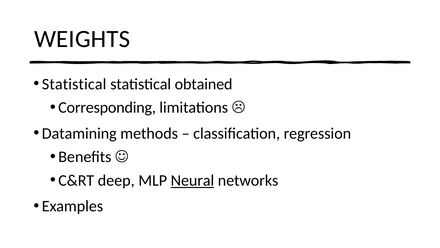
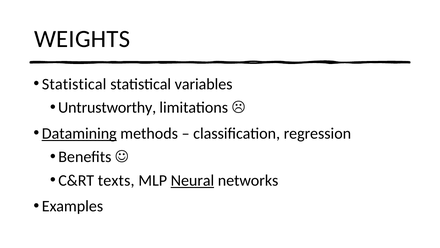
obtained: obtained -> variables
Corresponding: Corresponding -> Untrustworthy
Datamining underline: none -> present
deep: deep -> texts
